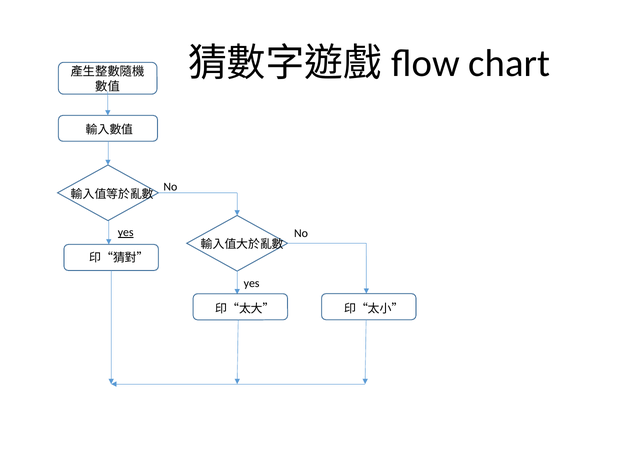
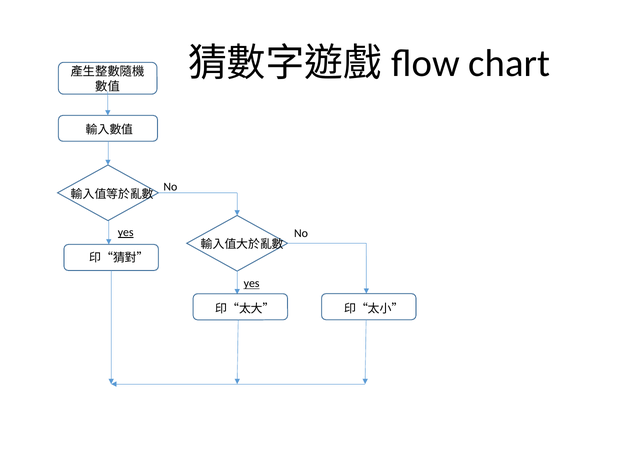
yes at (252, 283) underline: none -> present
